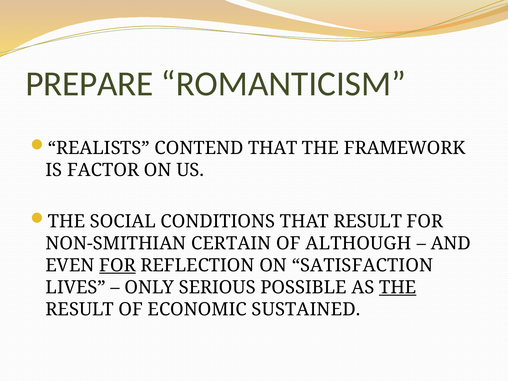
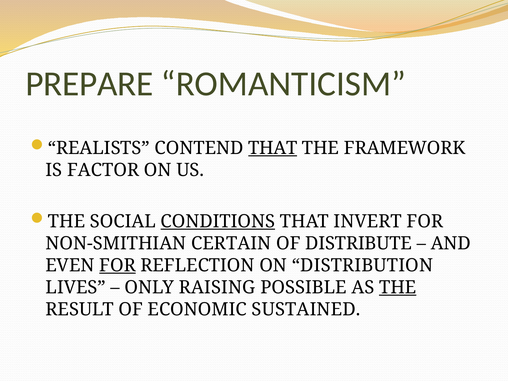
THAT at (273, 148) underline: none -> present
CONDITIONS underline: none -> present
THAT RESULT: RESULT -> INVERT
ALTHOUGH: ALTHOUGH -> DISTRIBUTE
SATISFACTION: SATISFACTION -> DISTRIBUTION
SERIOUS: SERIOUS -> RAISING
